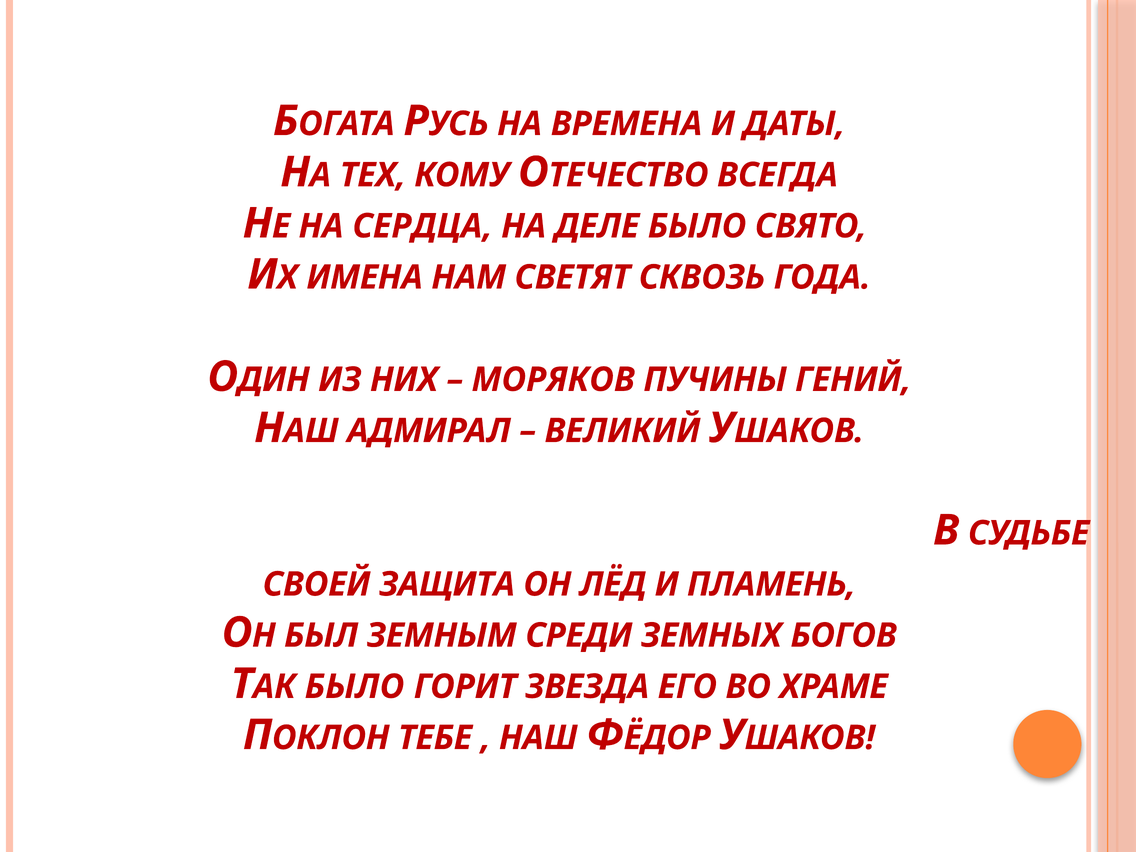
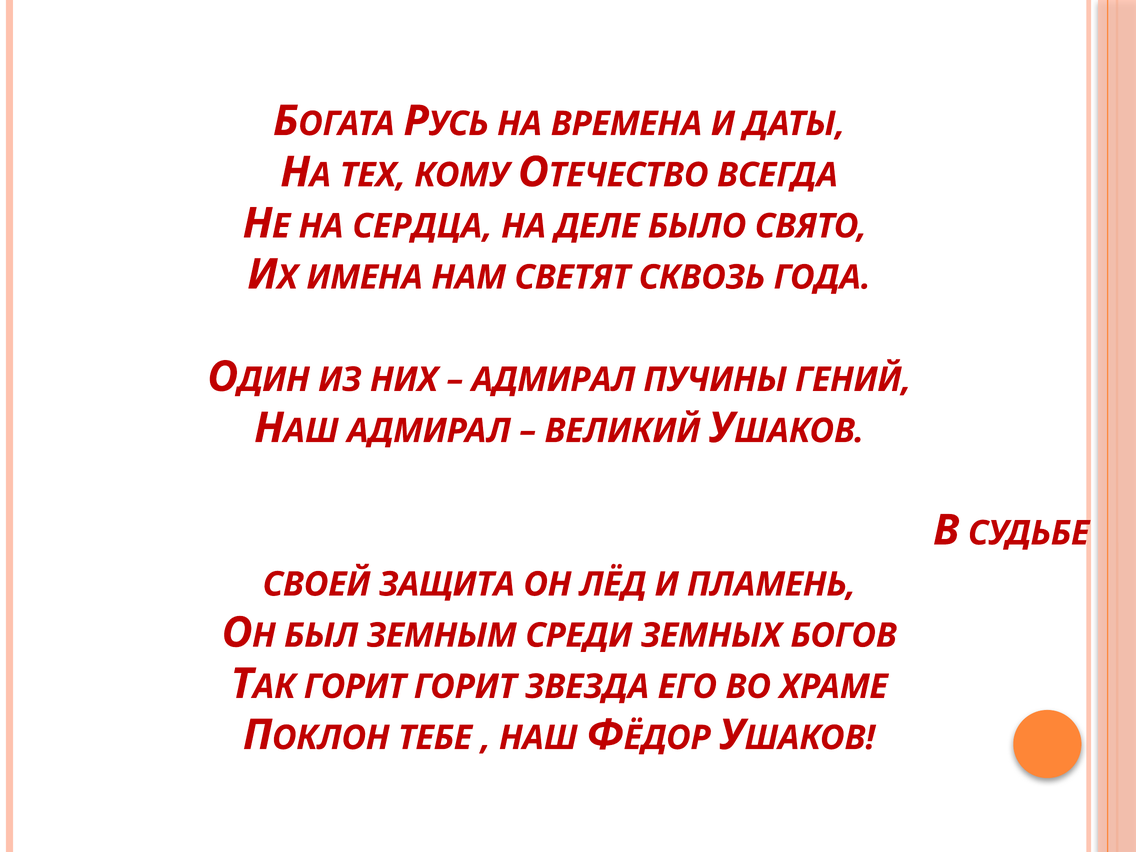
МОРЯКОВ at (553, 380): МОРЯКОВ -> АДМИРАЛ
БЫЛО at (354, 687): БЫЛО -> ГОРИТ
